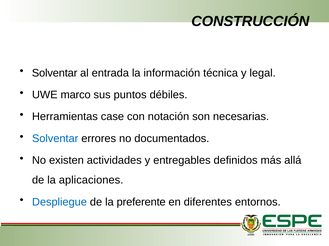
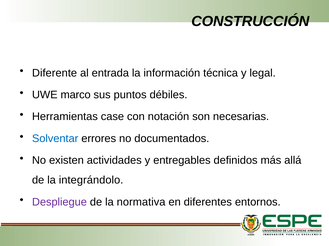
Solventar at (55, 73): Solventar -> Diferente
aplicaciones: aplicaciones -> integrándolo
Despliegue colour: blue -> purple
preferente: preferente -> normativa
